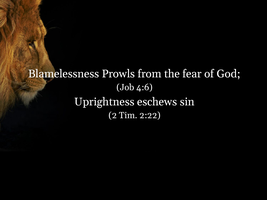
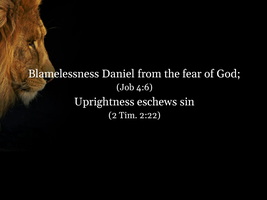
Prowls: Prowls -> Daniel
